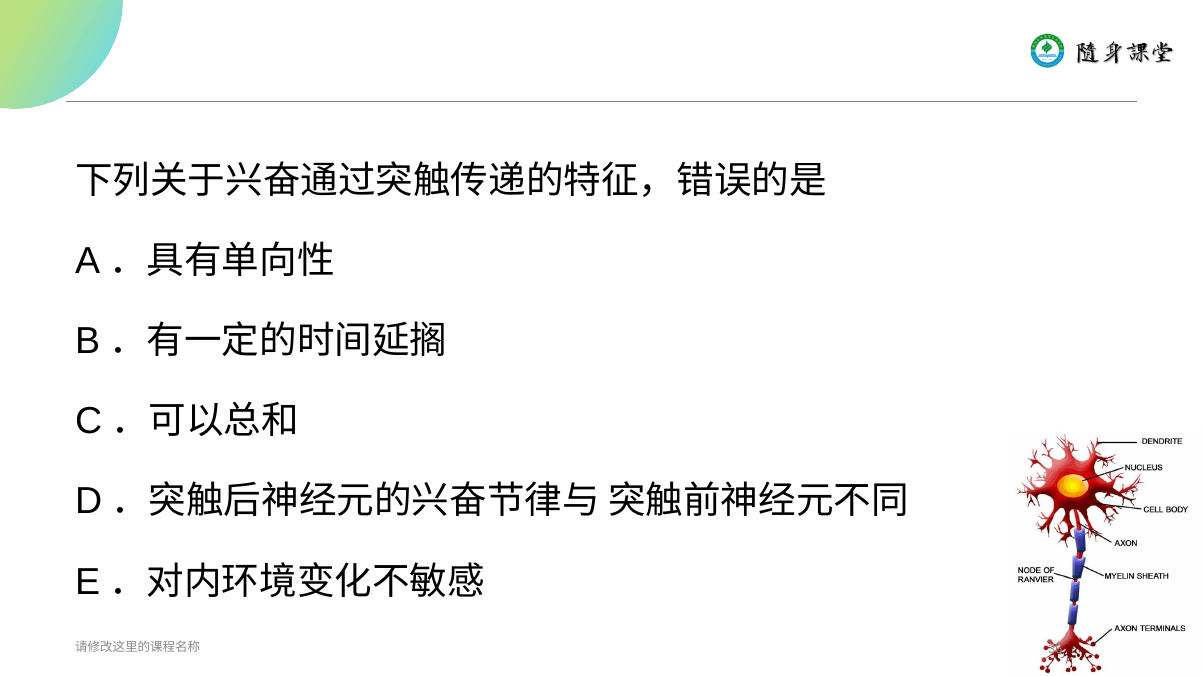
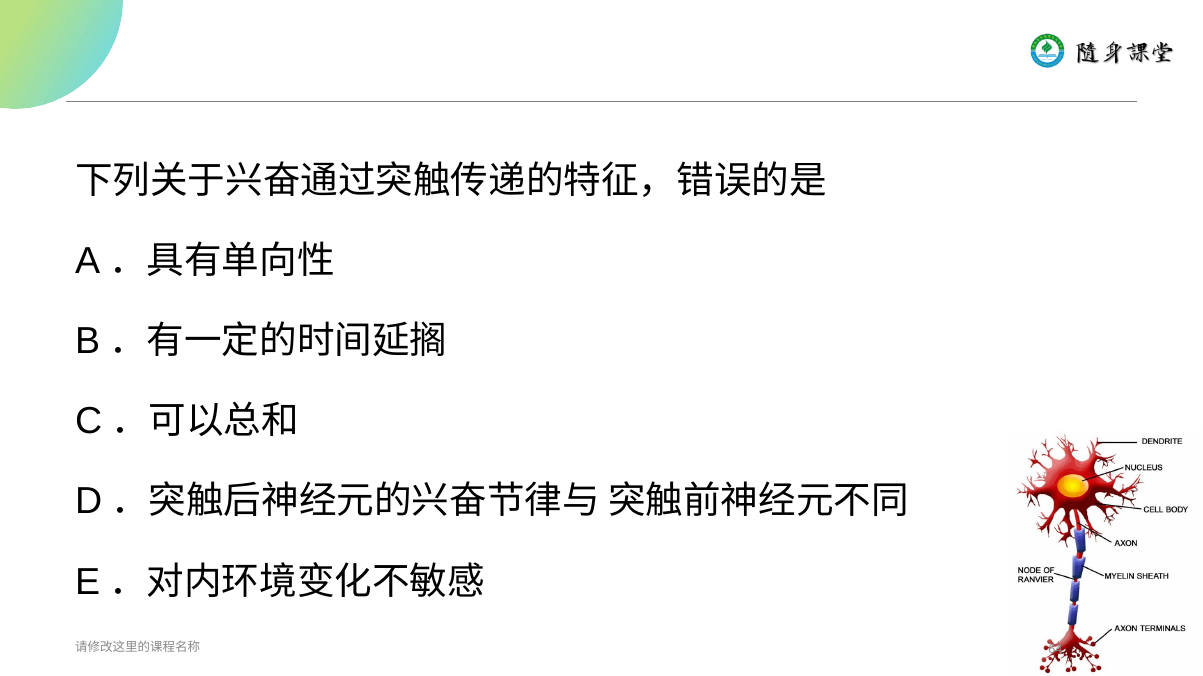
36: 36 -> 64
